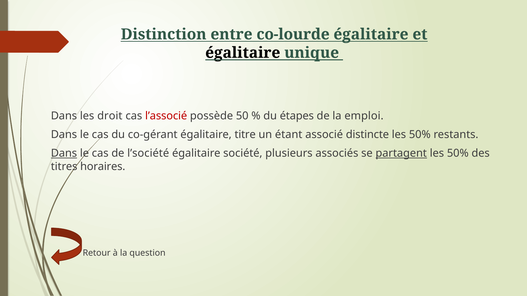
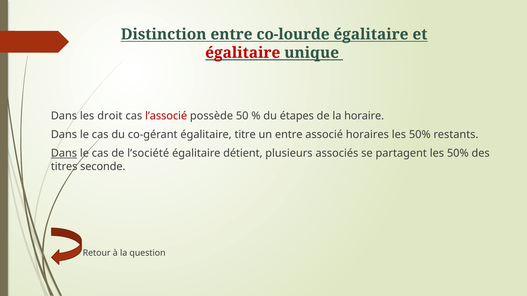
égalitaire at (243, 53) colour: black -> red
emploi: emploi -> horaire
un étant: étant -> entre
distincte: distincte -> horaires
société: société -> détient
partagent underline: present -> none
horaires: horaires -> seconde
